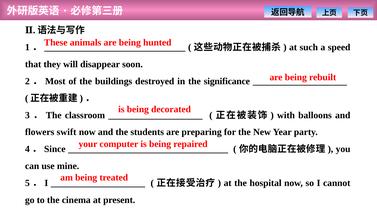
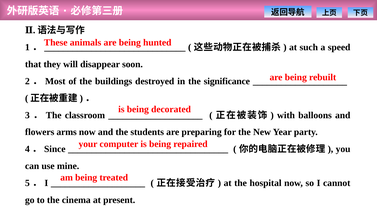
swift: swift -> arms
